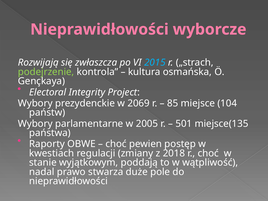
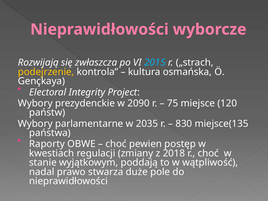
podejrzenie colour: light green -> yellow
2069: 2069 -> 2090
85: 85 -> 75
104: 104 -> 120
2005: 2005 -> 2035
501: 501 -> 830
